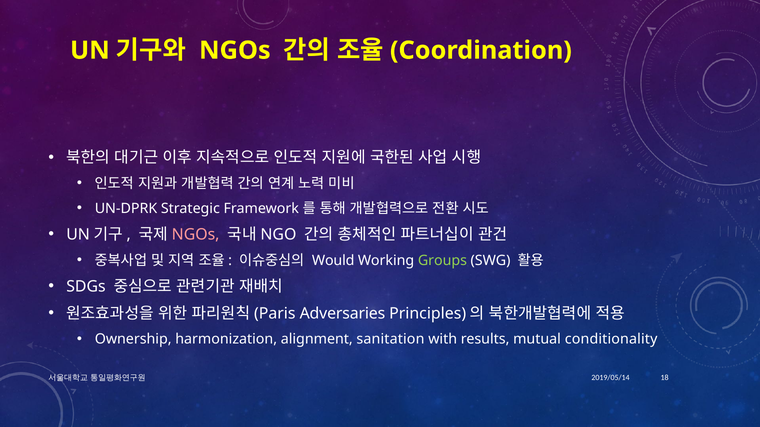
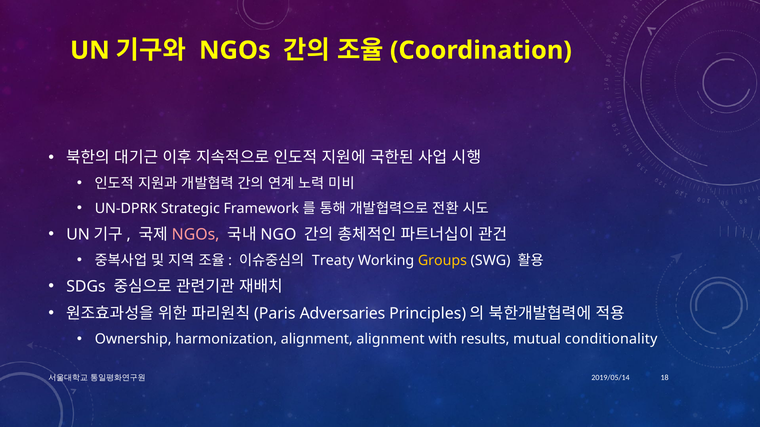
Would: Would -> Treaty
Groups colour: light green -> yellow
alignment sanitation: sanitation -> alignment
